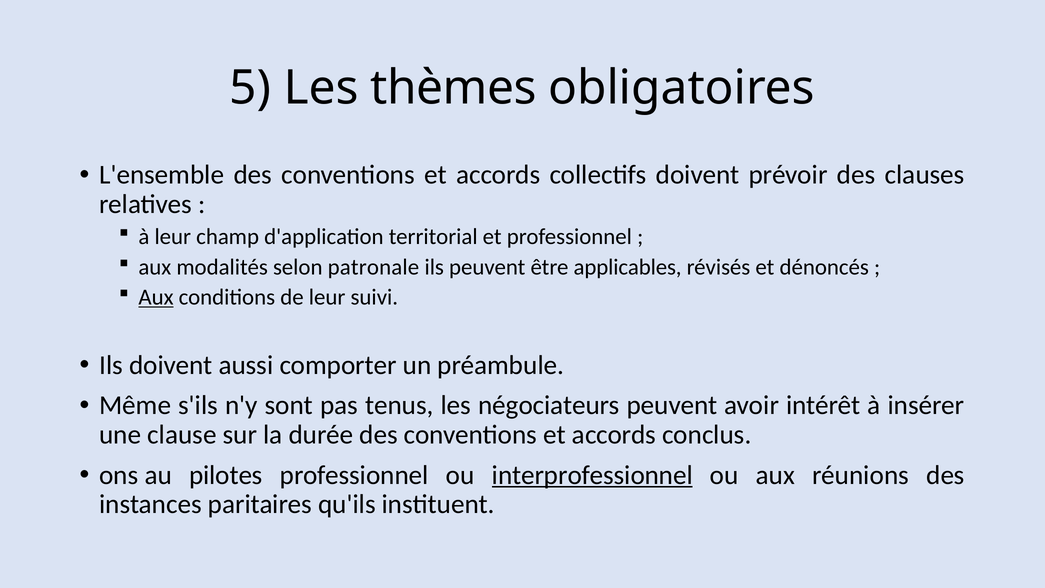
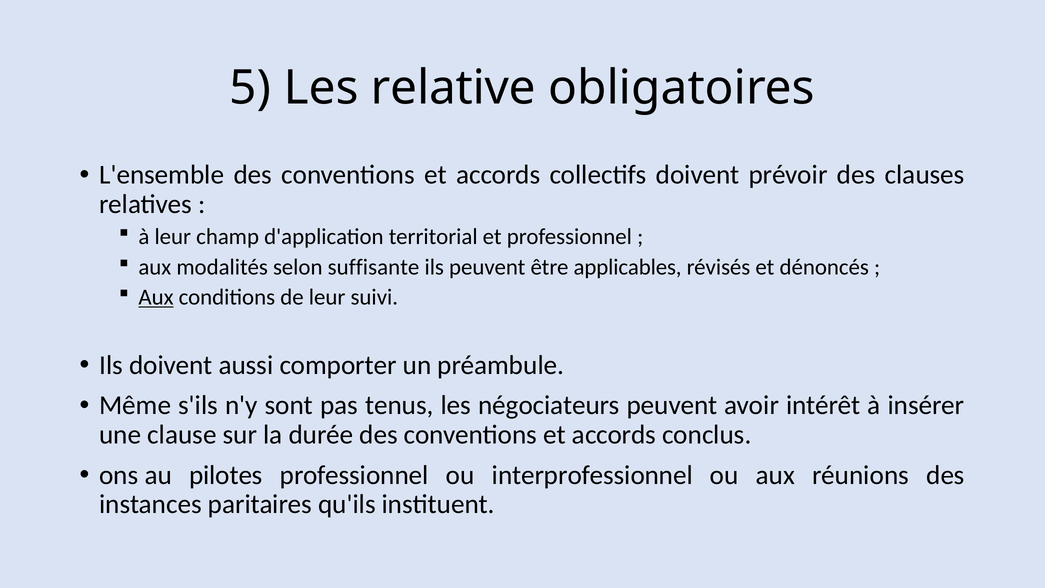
thèmes: thèmes -> relative
patronale: patronale -> suffisante
interprofessionnel underline: present -> none
